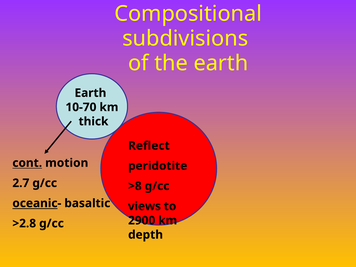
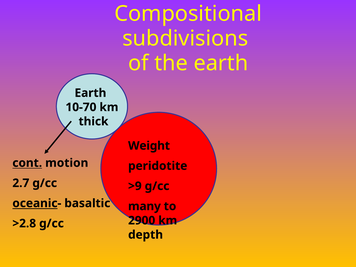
Reflect: Reflect -> Weight
>8: >8 -> >9
views: views -> many
